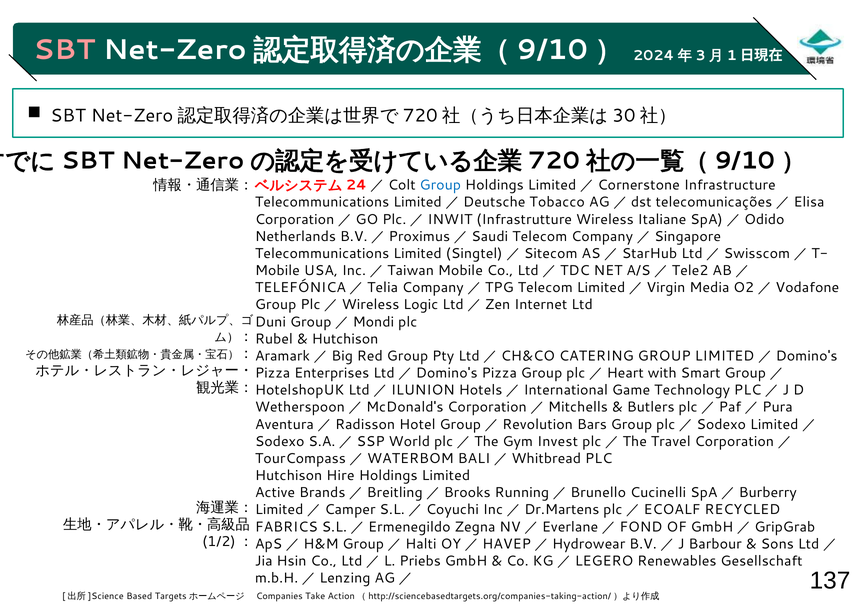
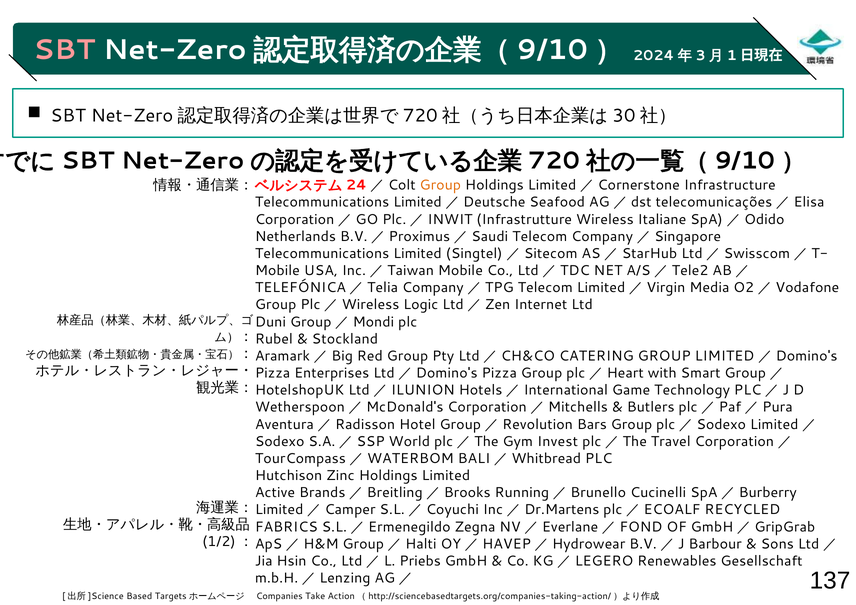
Group at (440, 185) colour: blue -> orange
Tobacco: Tobacco -> Seafood
Hutchison at (345, 339): Hutchison -> Stockland
Hire: Hire -> Zinc
